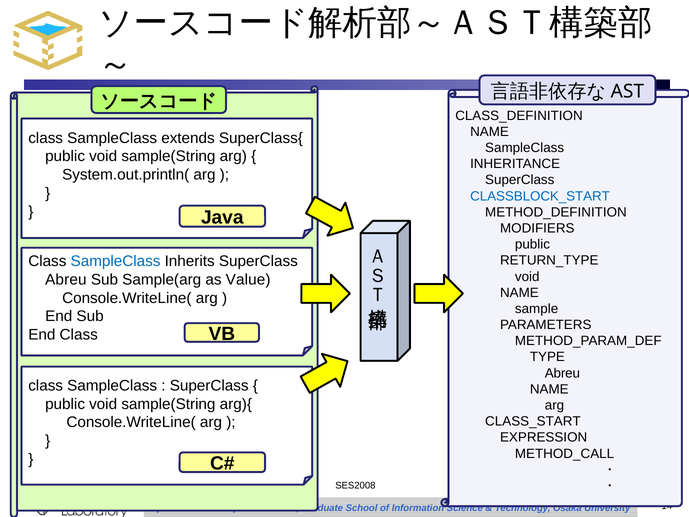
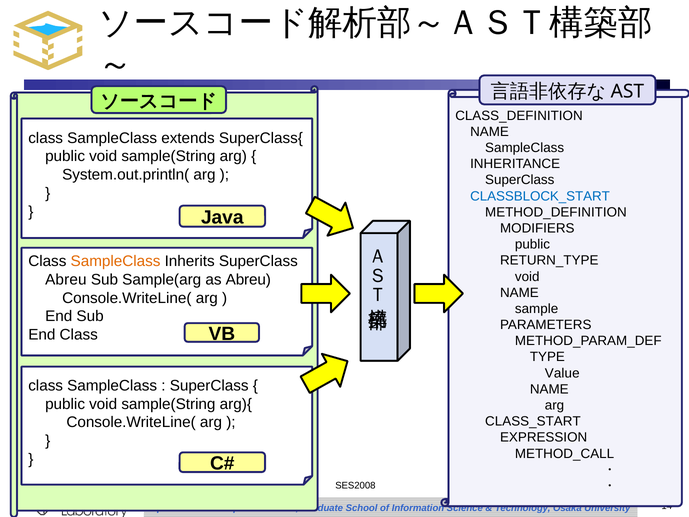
SampleClass at (116, 261) colour: blue -> orange
as Value: Value -> Abreu
Abreu at (562, 373): Abreu -> Value
